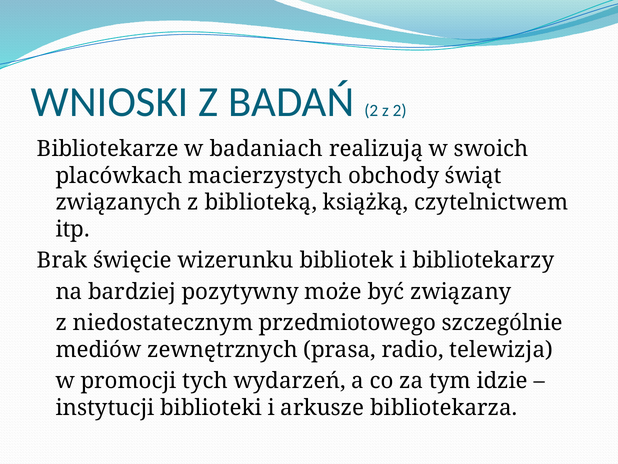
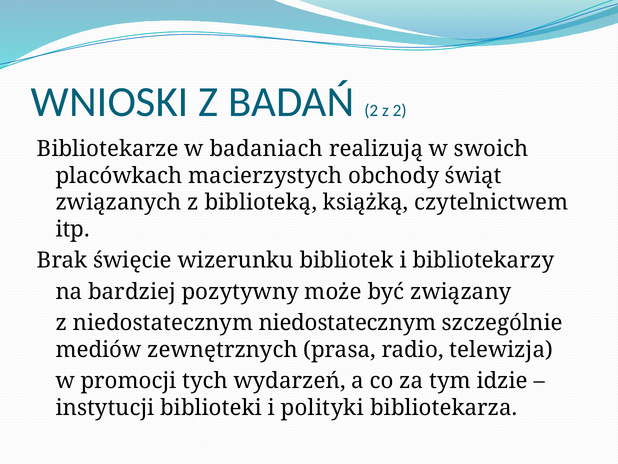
niedostatecznym przedmiotowego: przedmiotowego -> niedostatecznym
arkusze: arkusze -> polityki
